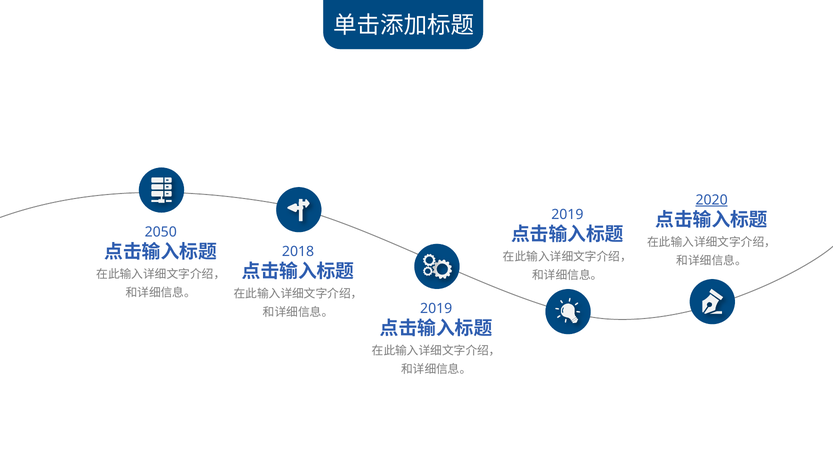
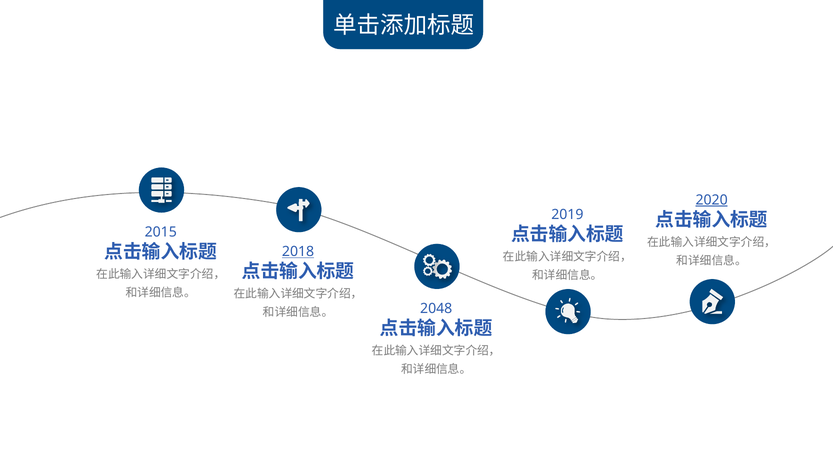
2050: 2050 -> 2015
2018 underline: none -> present
2019 at (436, 308): 2019 -> 2048
